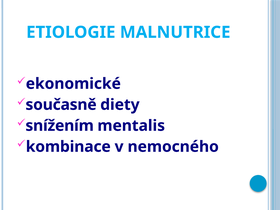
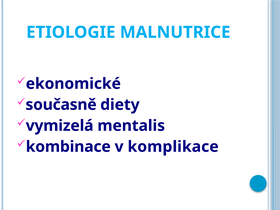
snížením: snížením -> vymizelá
nemocného: nemocného -> komplikace
